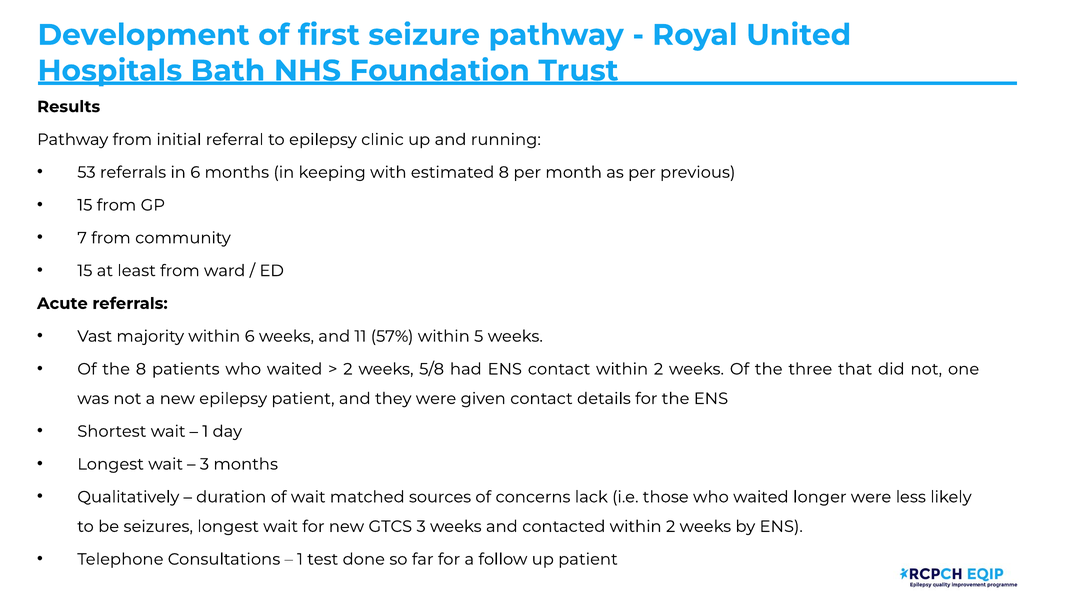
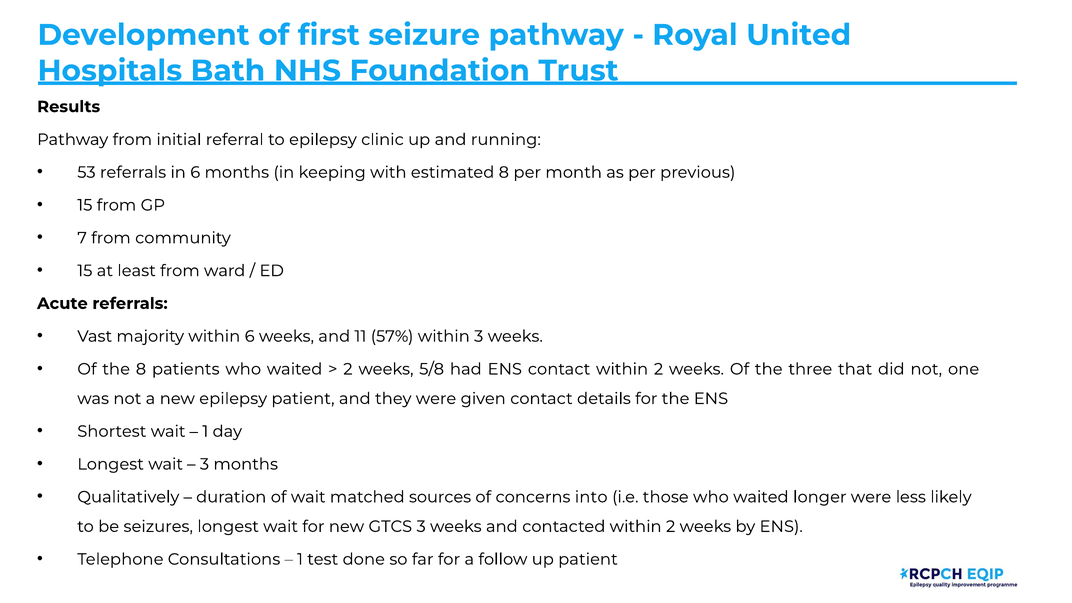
within 5: 5 -> 3
lack: lack -> into
